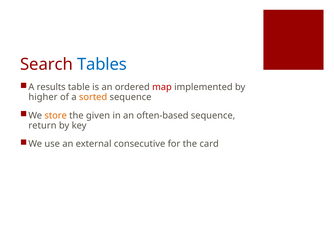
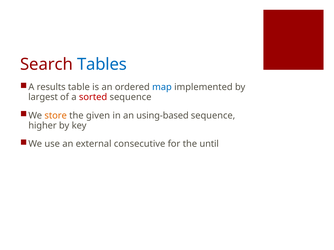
map colour: red -> blue
higher: higher -> largest
sorted colour: orange -> red
often-based: often-based -> using-based
return: return -> higher
card: card -> until
